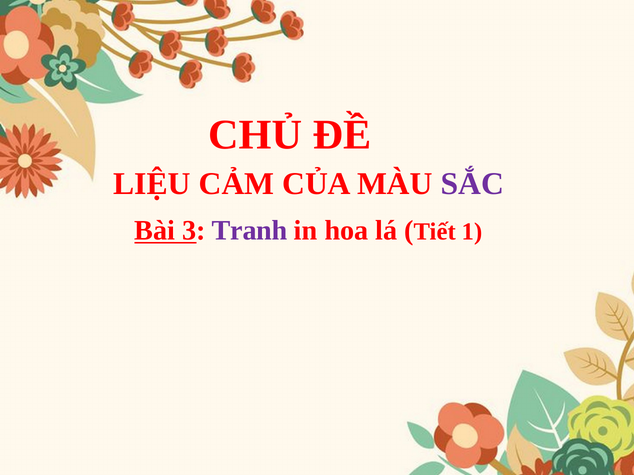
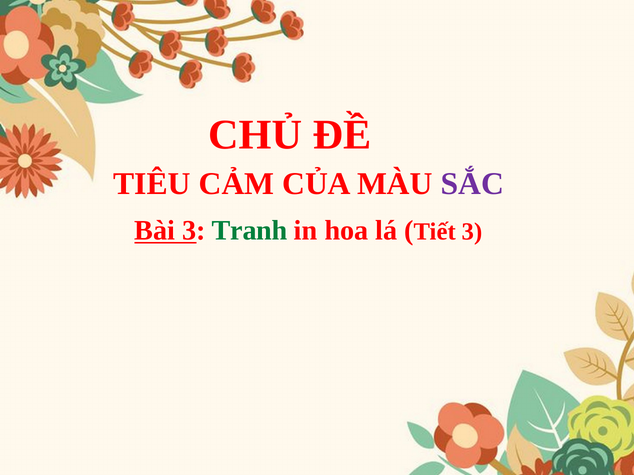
LIỆU: LIỆU -> TIÊU
Tranh colour: purple -> green
Tiết 1: 1 -> 3
